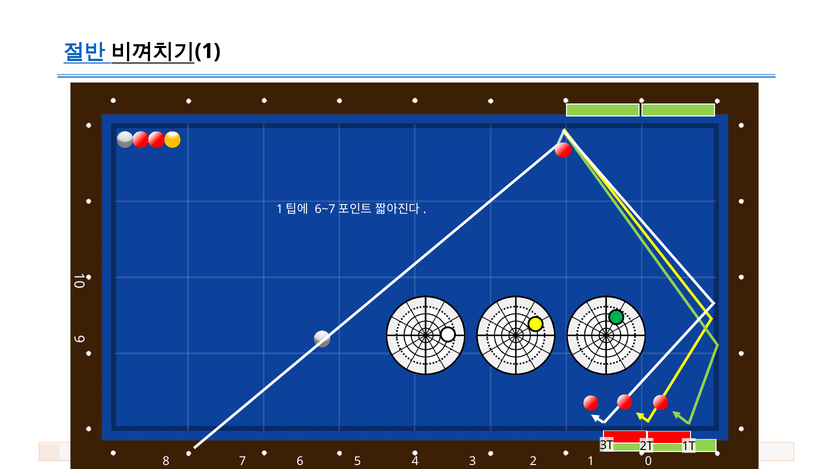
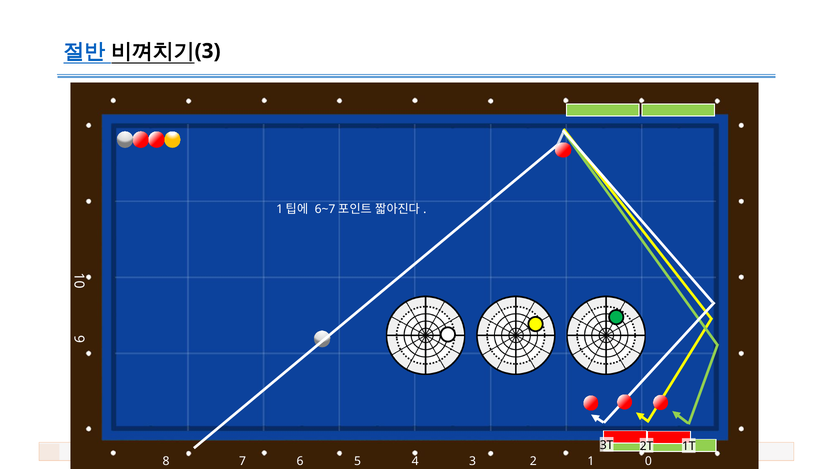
1 at (208, 51): 1 -> 3
